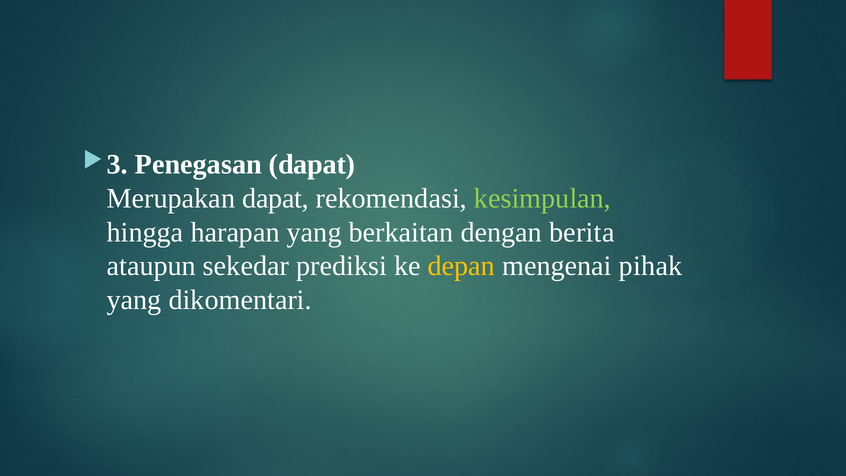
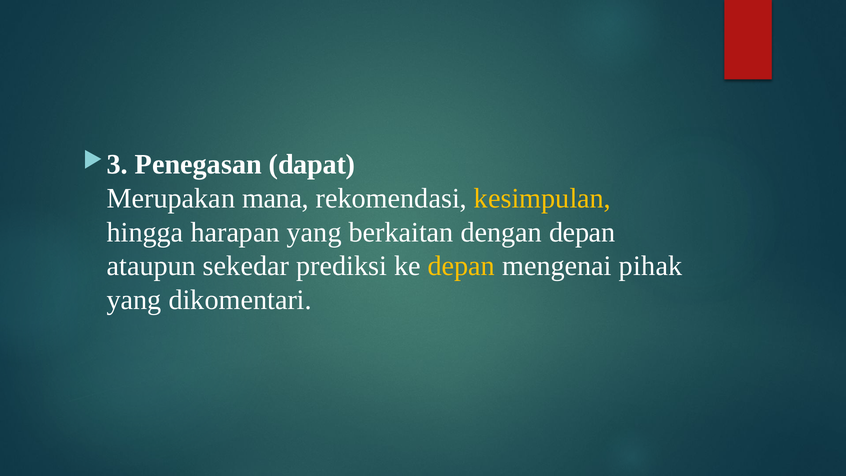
Merupakan dapat: dapat -> mana
kesimpulan colour: light green -> yellow
dengan berita: berita -> depan
